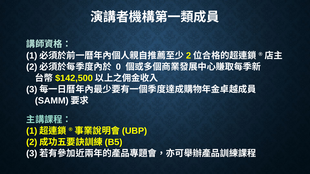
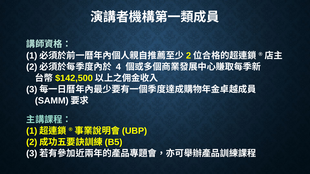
0: 0 -> 4
